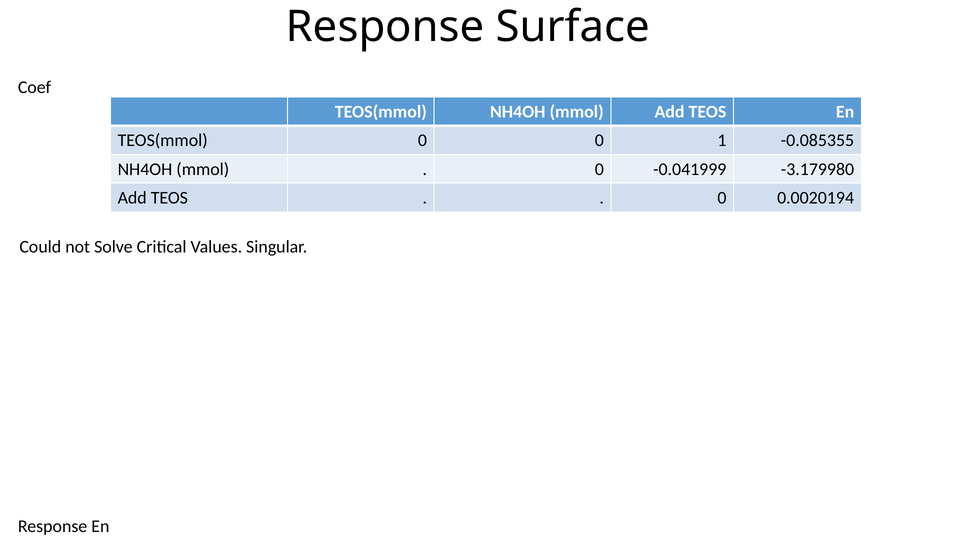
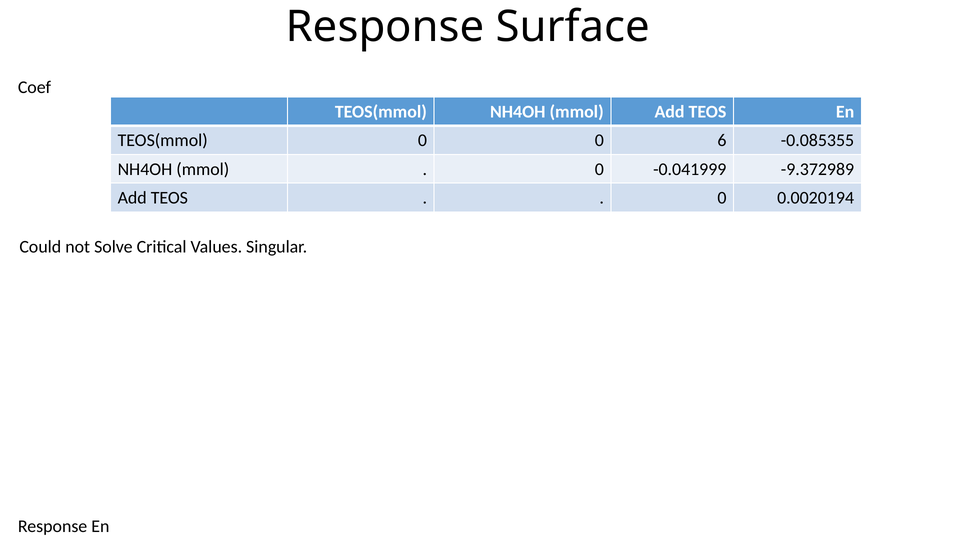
1: 1 -> 6
-3.179980: -3.179980 -> -9.372989
